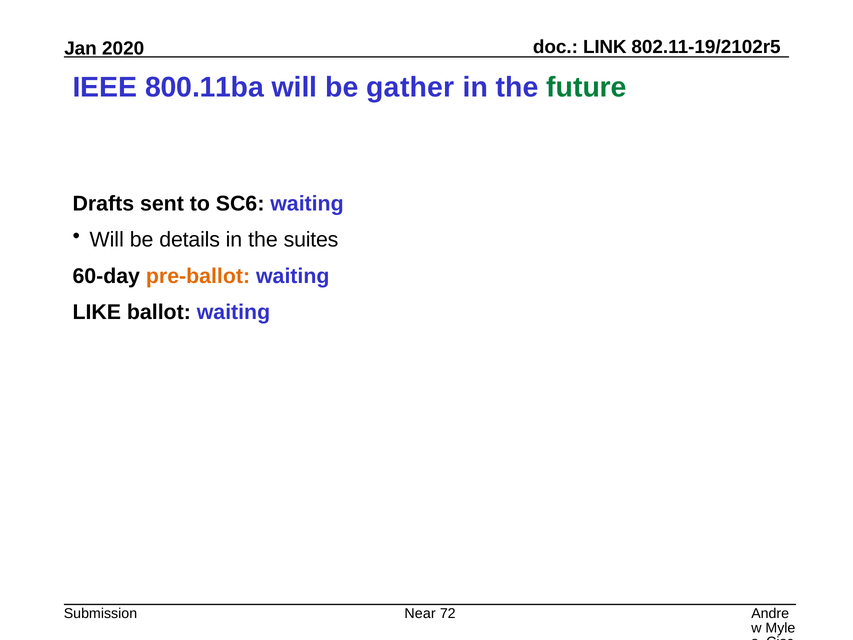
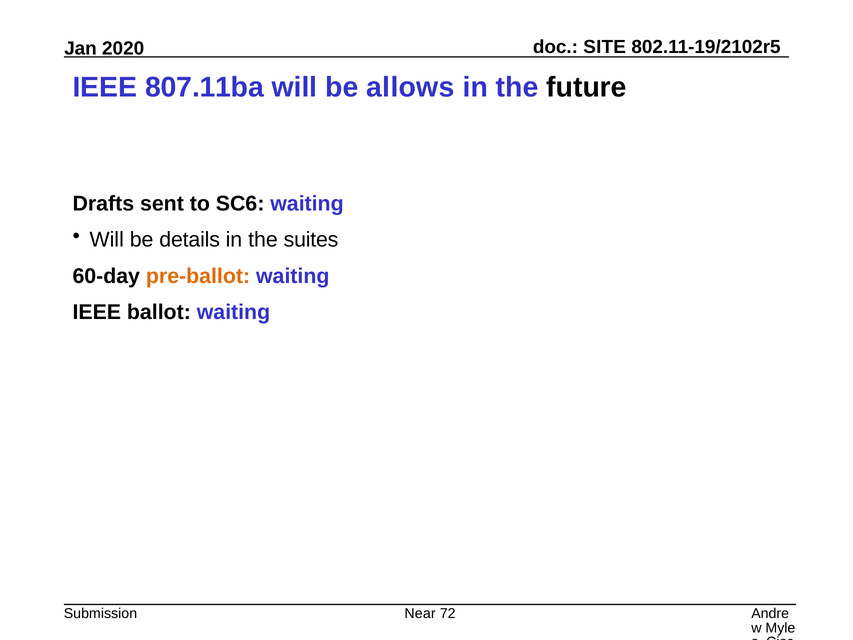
LINK: LINK -> SITE
800.11ba: 800.11ba -> 807.11ba
gather: gather -> allows
future colour: green -> black
LIKE at (97, 312): LIKE -> IEEE
